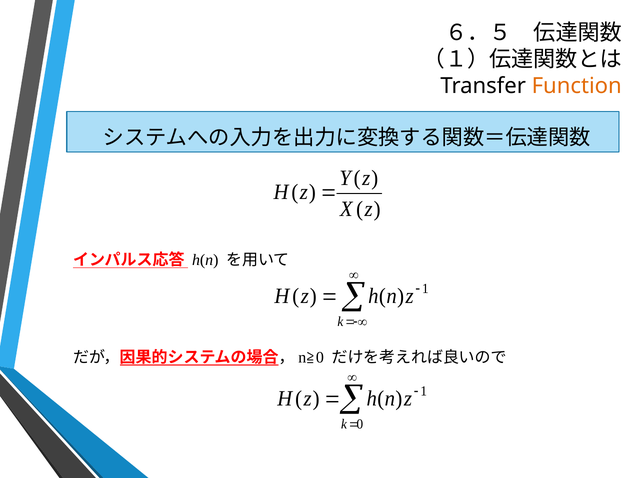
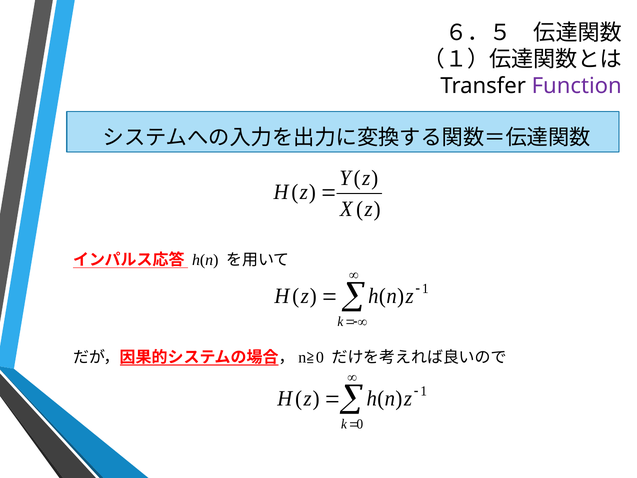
Function colour: orange -> purple
